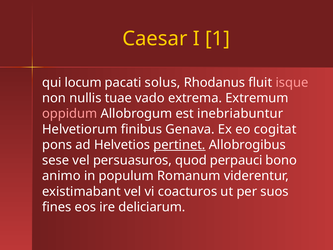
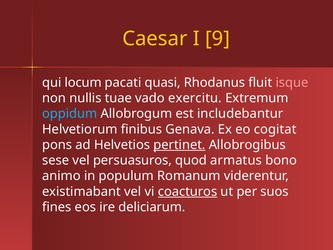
1: 1 -> 9
solus: solus -> quasi
extrema: extrema -> exercitu
oppidum colour: pink -> light blue
inebriabuntur: inebriabuntur -> includebantur
perpauci: perpauci -> armatus
coacturos underline: none -> present
